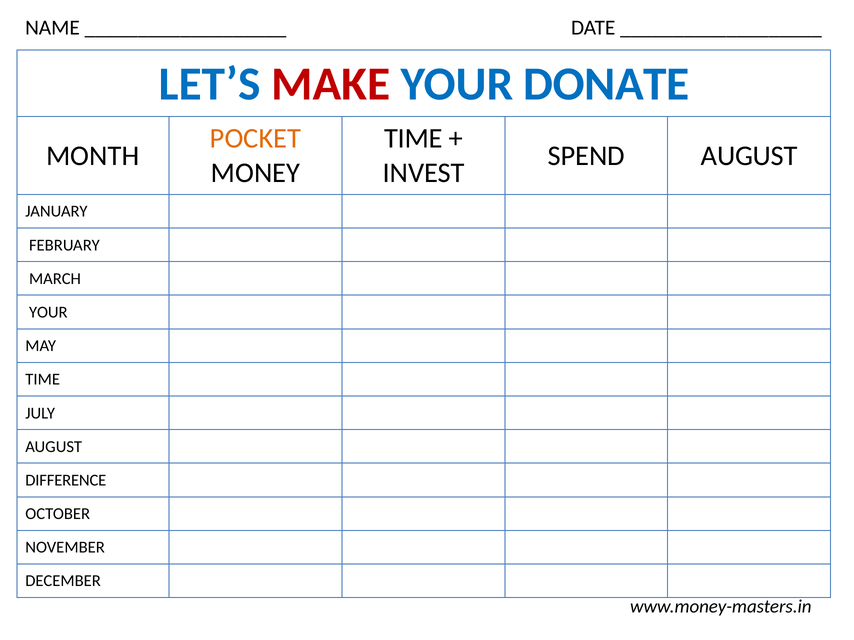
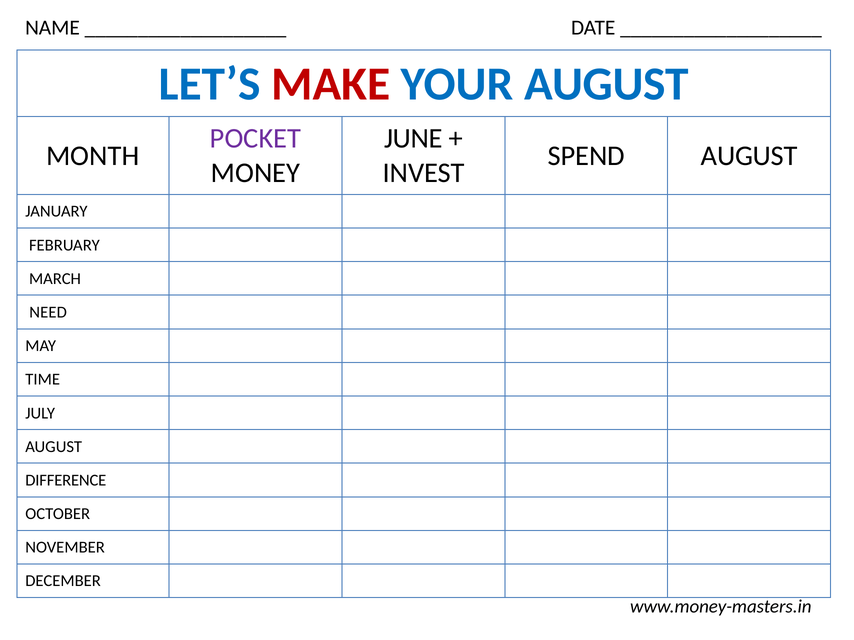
YOUR DONATE: DONATE -> AUGUST
POCKET colour: orange -> purple
TIME at (413, 138): TIME -> JUNE
YOUR at (48, 312): YOUR -> NEED
